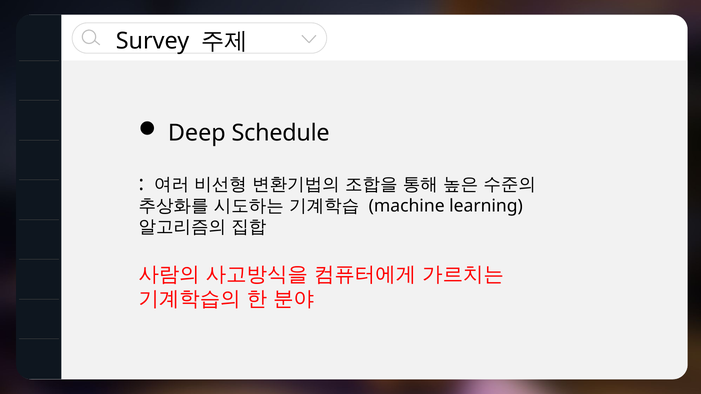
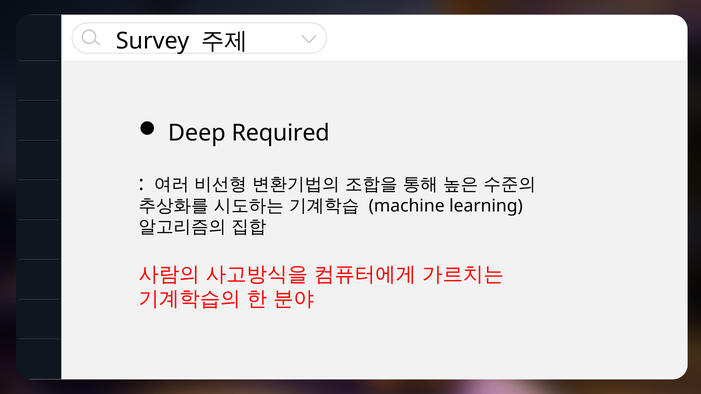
Schedule: Schedule -> Required
